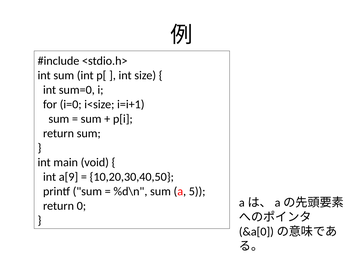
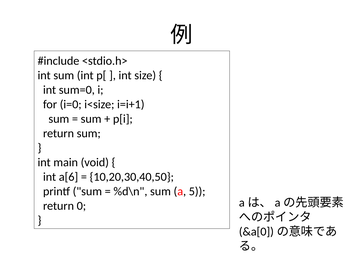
a[9: a[9 -> a[6
